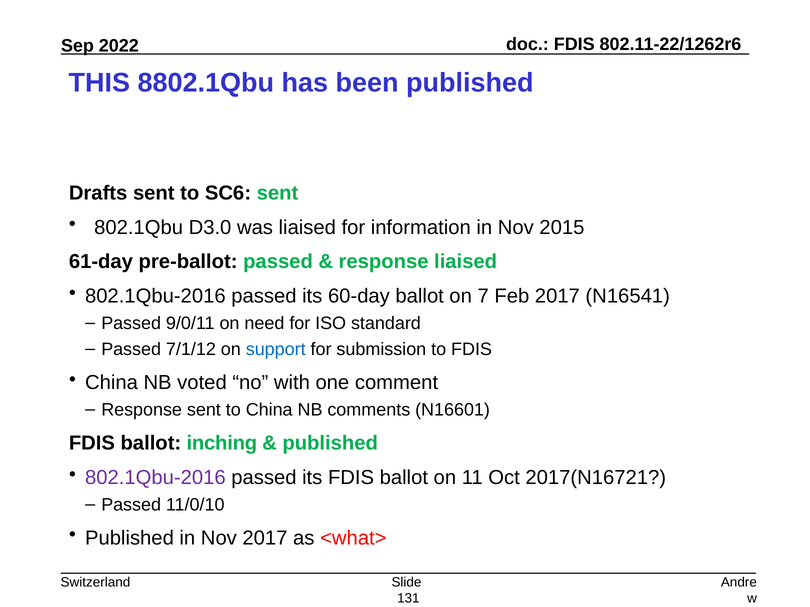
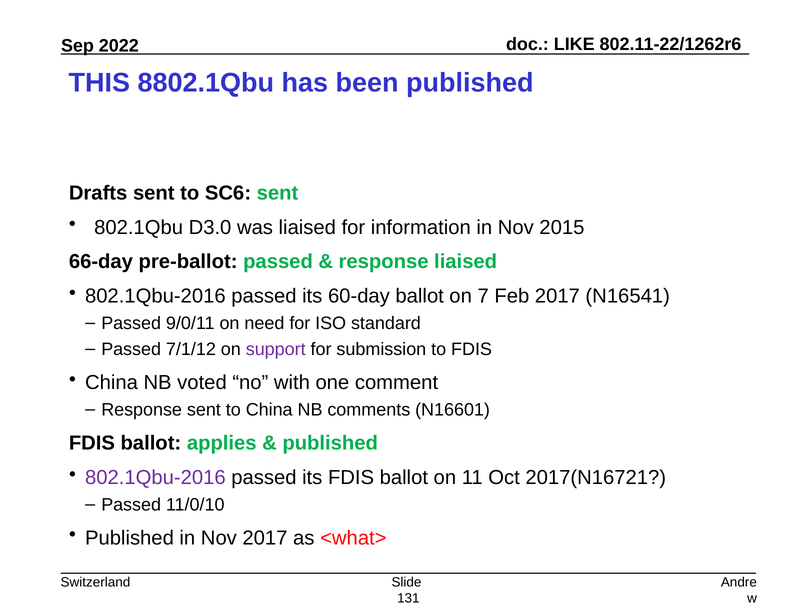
FDIS at (574, 44): FDIS -> LIKE
61-day: 61-day -> 66-day
support colour: blue -> purple
inching: inching -> applies
